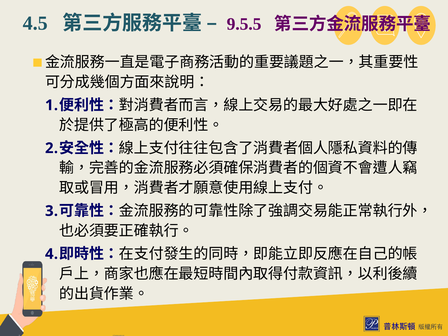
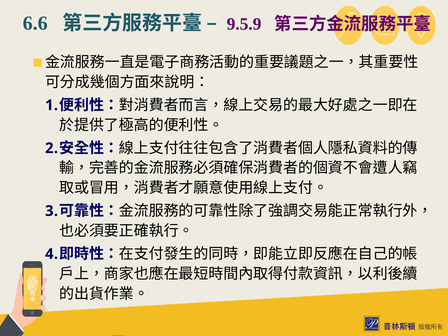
4.5: 4.5 -> 6.6
9.5.5: 9.5.5 -> 9.5.9
